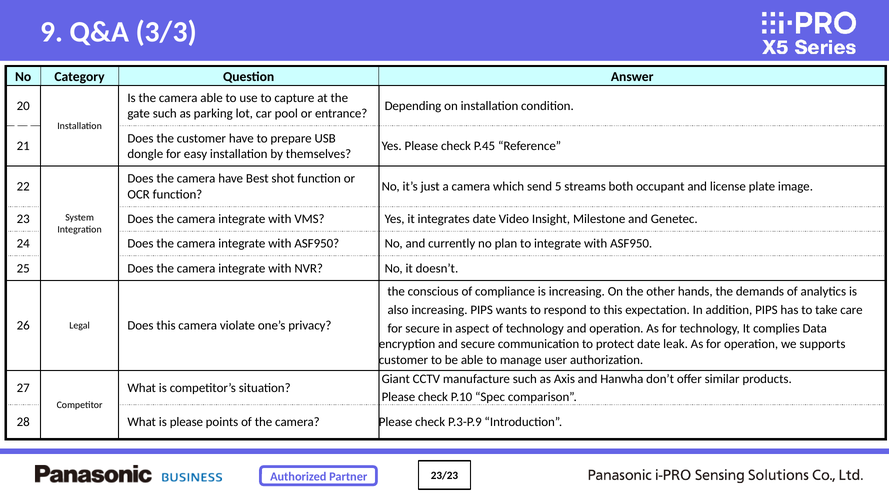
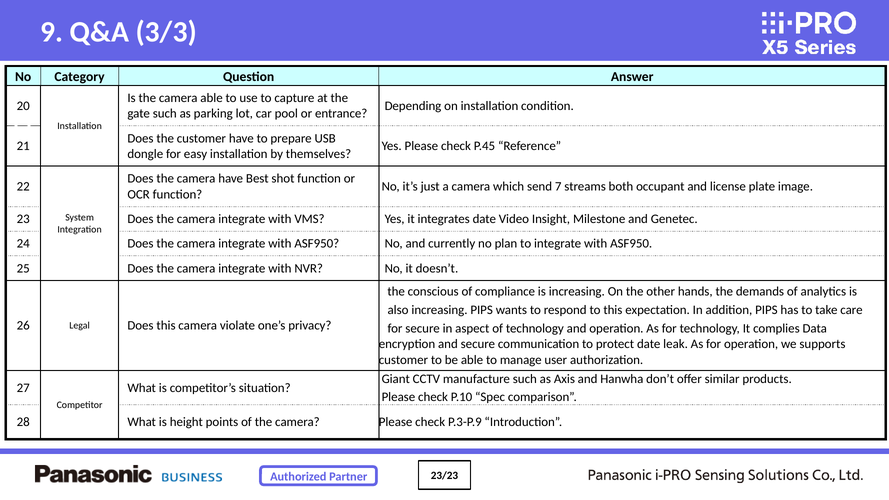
5: 5 -> 7
is please: please -> height
